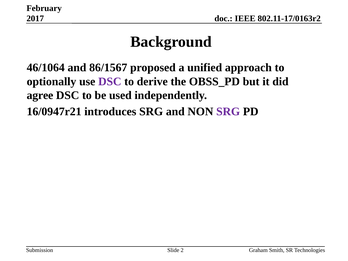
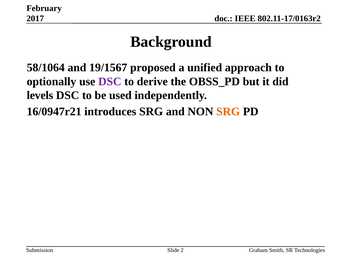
46/1064: 46/1064 -> 58/1064
86/1567: 86/1567 -> 19/1567
agree: agree -> levels
SRG at (228, 112) colour: purple -> orange
